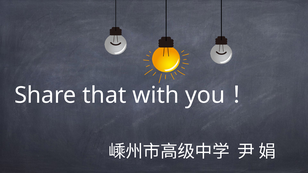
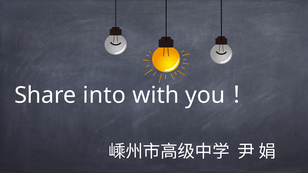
that: that -> into
